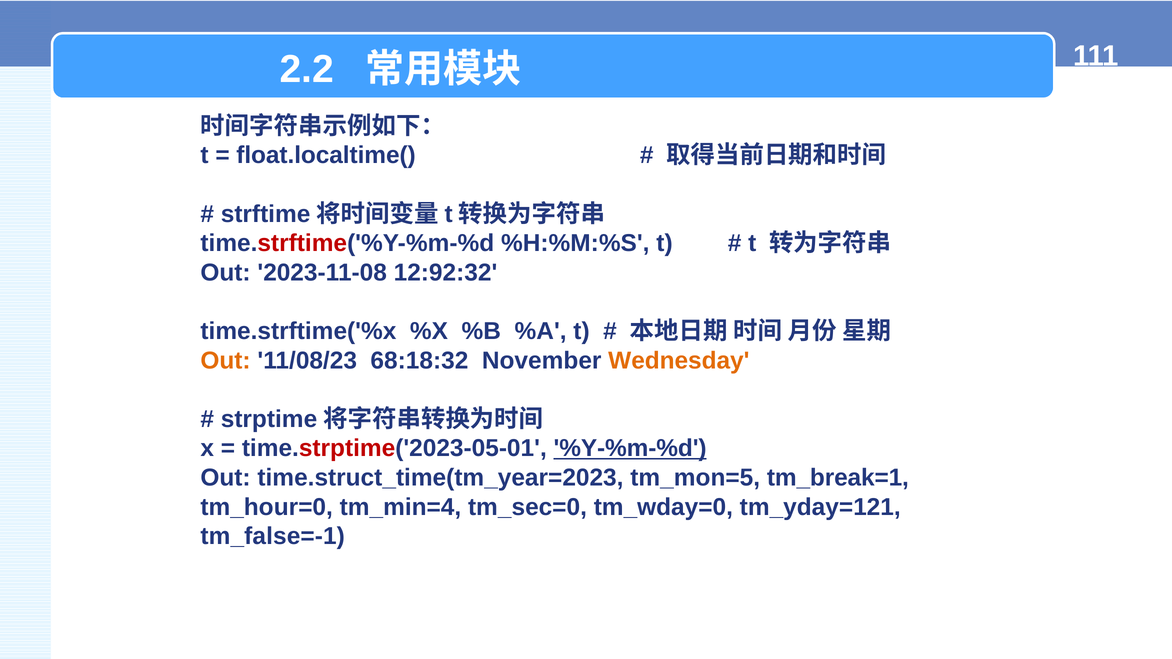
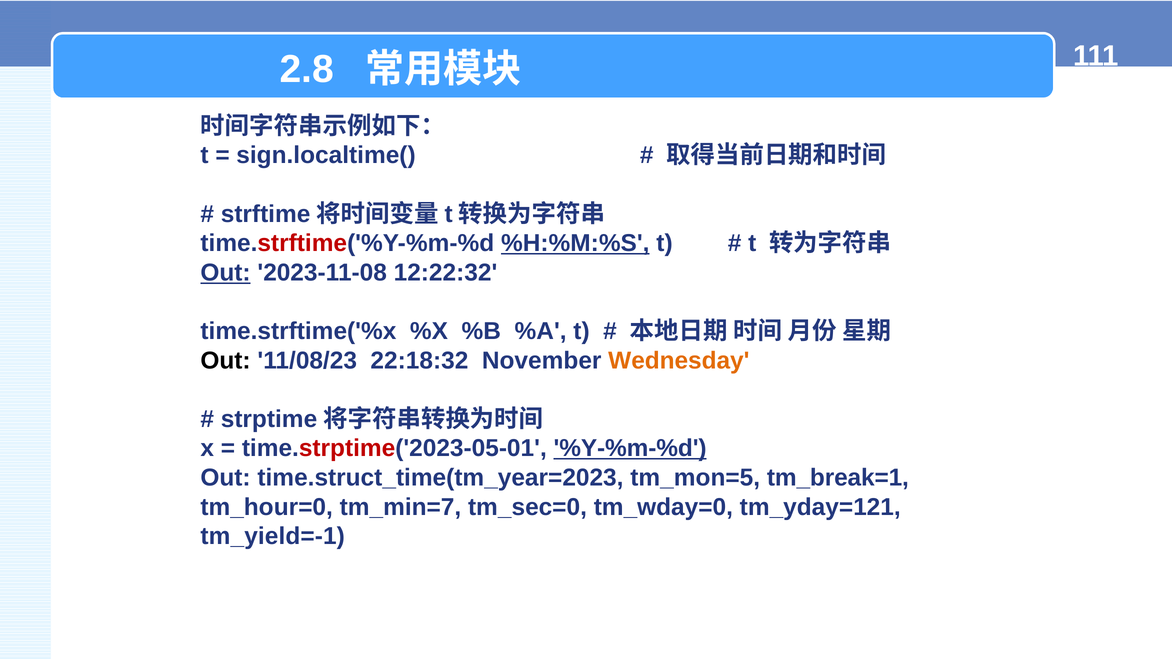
2.2: 2.2 -> 2.8
float.localtime(: float.localtime( -> sign.localtime(
%H:%M:%S underline: none -> present
Out at (226, 273) underline: none -> present
12:92:32: 12:92:32 -> 12:22:32
Out at (226, 361) colour: orange -> black
68:18:32: 68:18:32 -> 22:18:32
tm_min=4: tm_min=4 -> tm_min=7
tm_false=-1: tm_false=-1 -> tm_yield=-1
